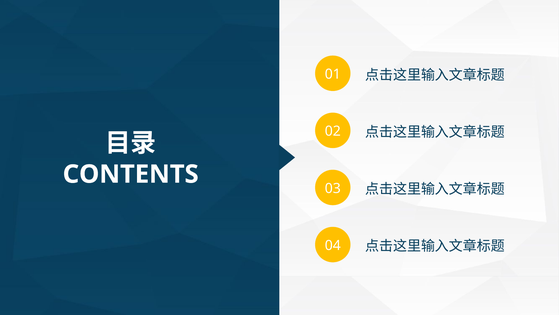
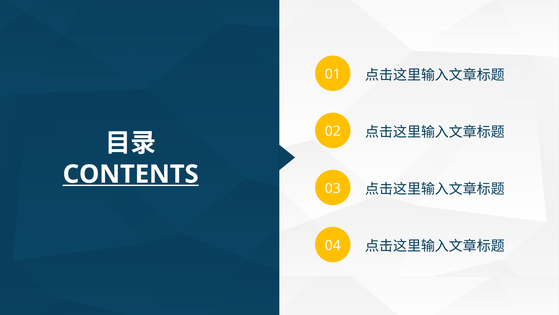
CONTENTS underline: none -> present
